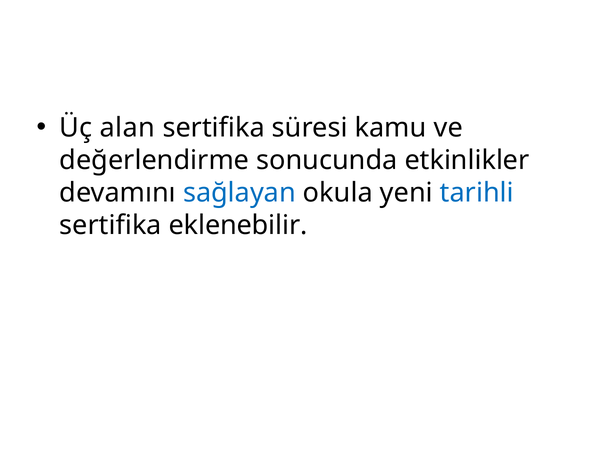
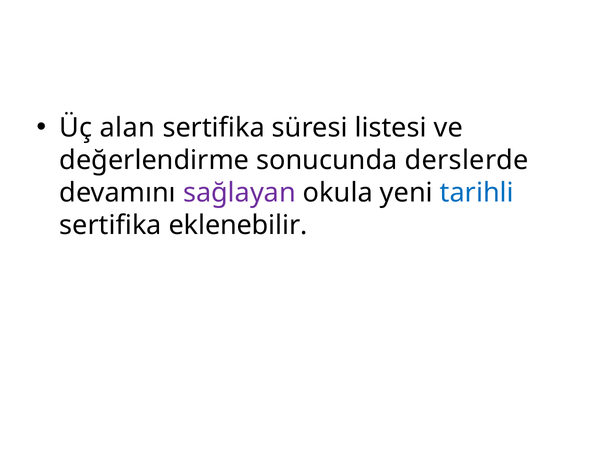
kamu: kamu -> listesi
etkinlikler: etkinlikler -> derslerde
sağlayan colour: blue -> purple
